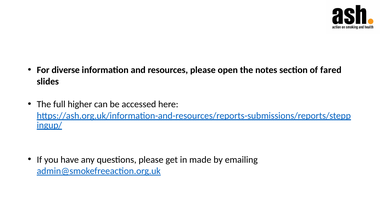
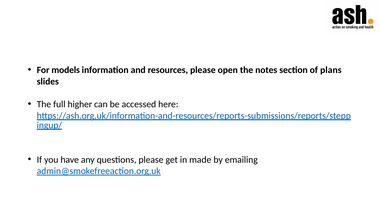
diverse: diverse -> models
fared: fared -> plans
